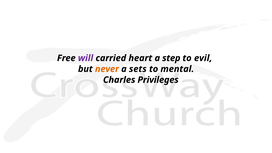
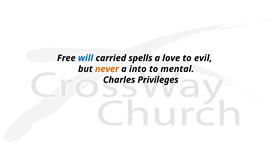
will colour: purple -> blue
heart: heart -> spells
step: step -> love
sets: sets -> into
